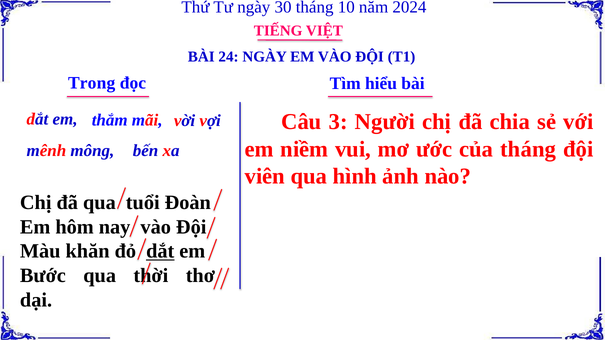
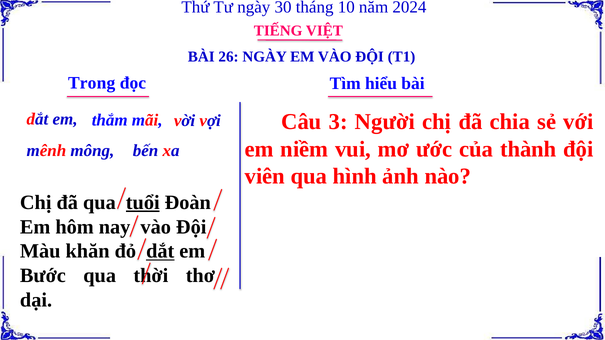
24: 24 -> 26
của tháng: tháng -> thành
tuổi underline: none -> present
